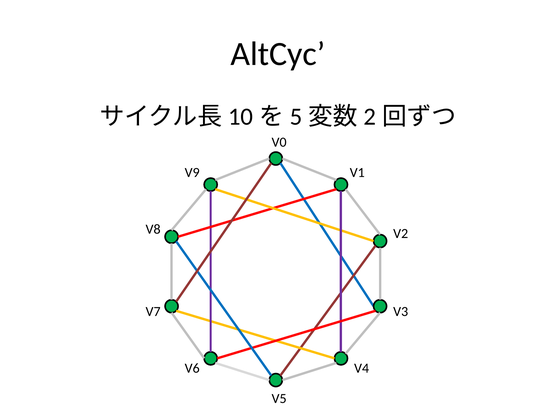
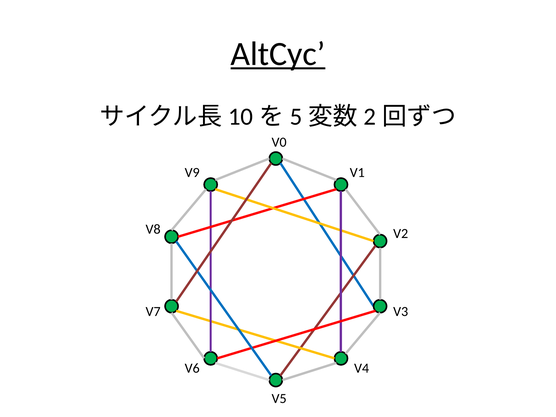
AltCyc underline: none -> present
